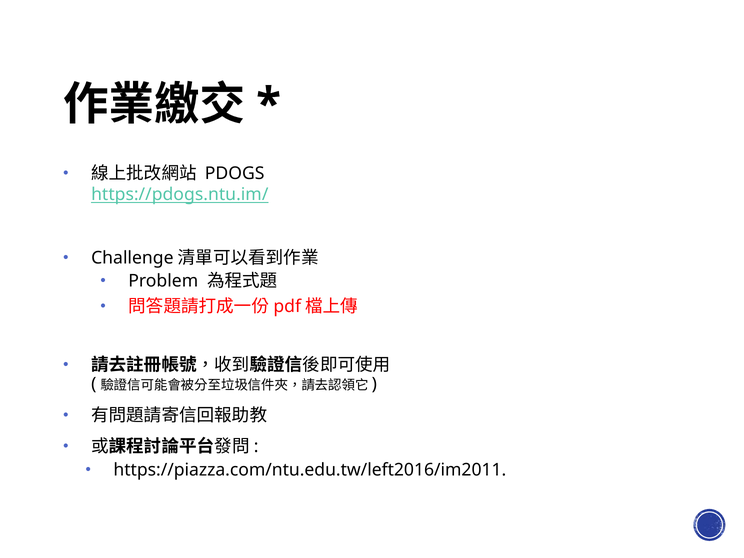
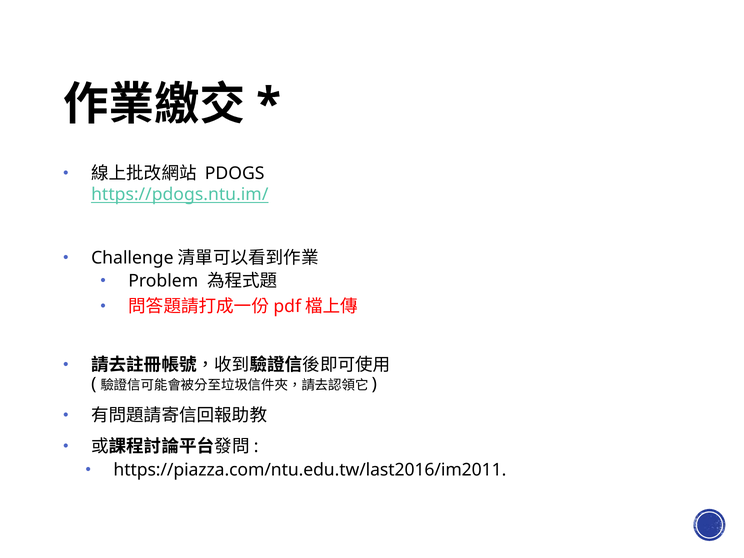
https://piazza.com/ntu.edu.tw/left2016/im2011: https://piazza.com/ntu.edu.tw/left2016/im2011 -> https://piazza.com/ntu.edu.tw/last2016/im2011
